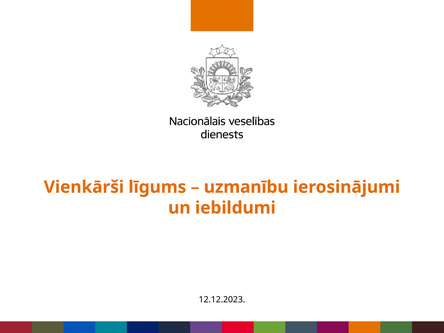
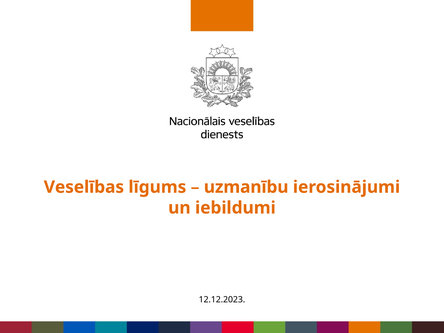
Vienkārši: Vienkārši -> Veselības
